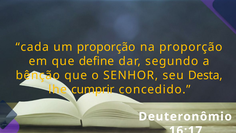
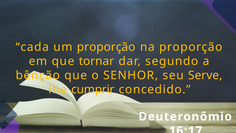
define: define -> tornar
Desta: Desta -> Serve
